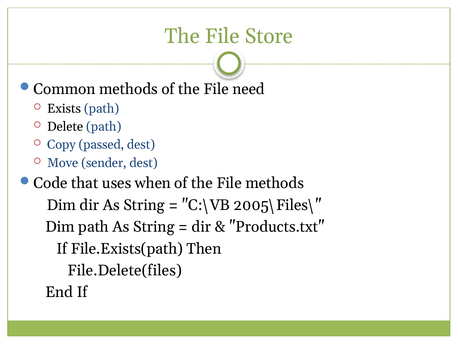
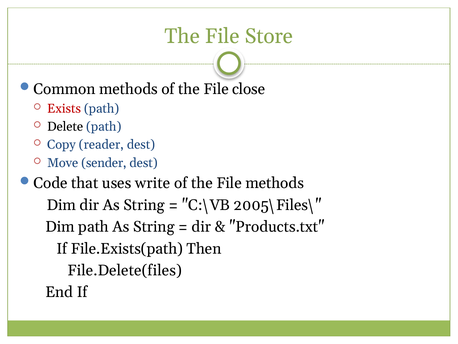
need: need -> close
Exists colour: black -> red
passed: passed -> reader
when: when -> write
